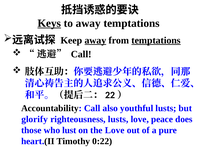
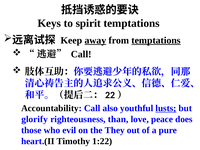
Keys underline: present -> none
to away: away -> spirit
lusts at (166, 108) underline: none -> present
righteousness lusts: lusts -> than
lust: lust -> evil
the Love: Love -> They
0:22: 0:22 -> 1:22
